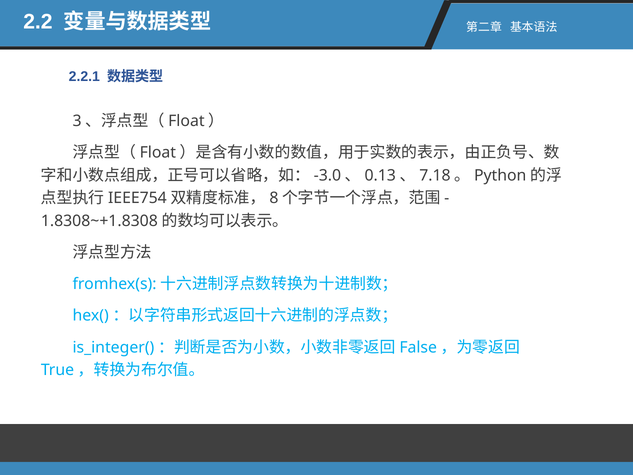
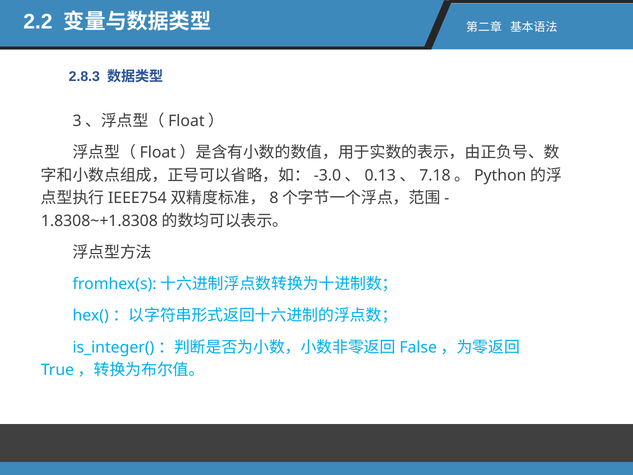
2.2.1: 2.2.1 -> 2.8.3
